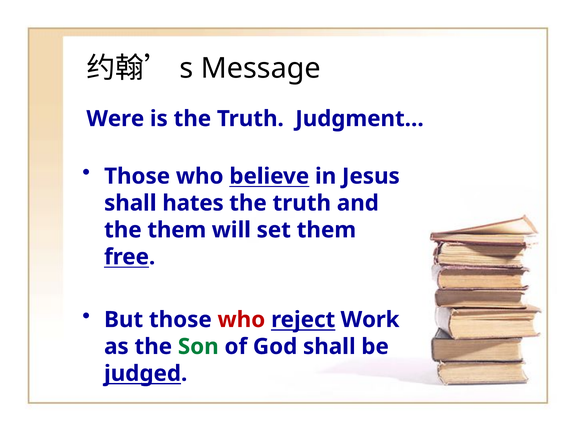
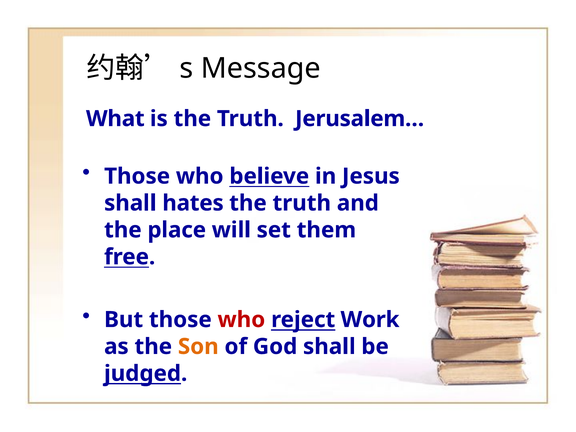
Were: Were -> What
Judgment…: Judgment… -> Jerusalem…
the them: them -> place
Son colour: green -> orange
